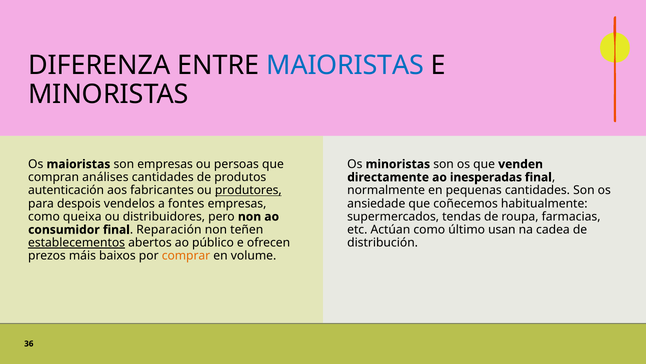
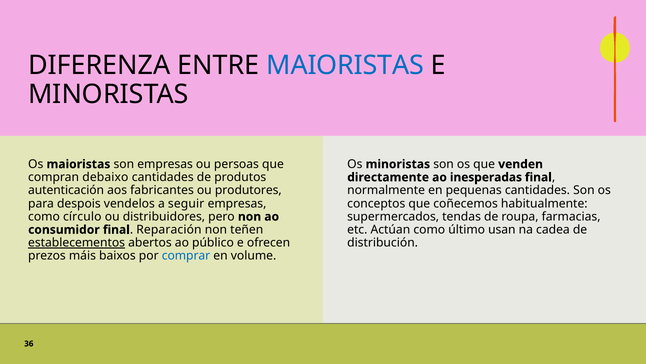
análises: análises -> debaixo
produtores underline: present -> none
fontes: fontes -> seguir
ansiedade: ansiedade -> conceptos
queixa: queixa -> círculo
comprar colour: orange -> blue
